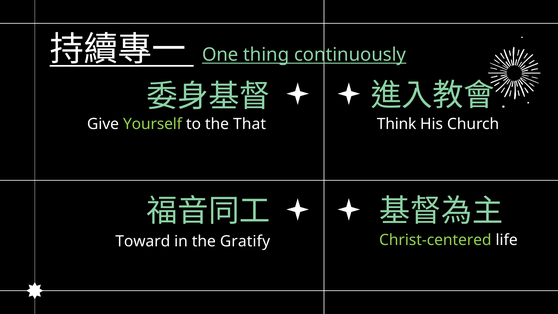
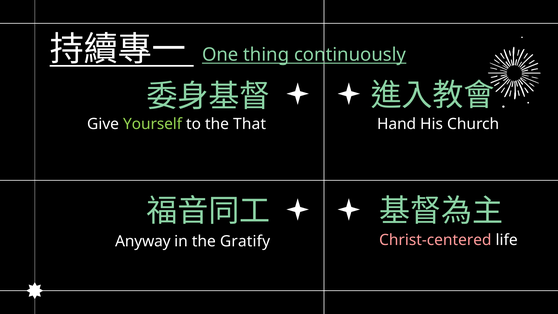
Think: Think -> Hand
Christ-centered colour: light green -> pink
Toward: Toward -> Anyway
